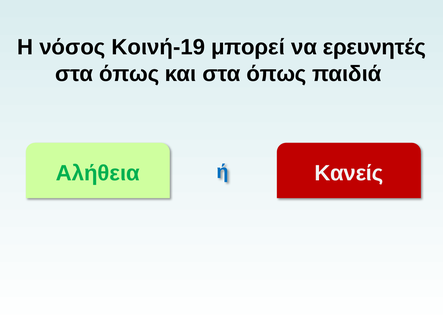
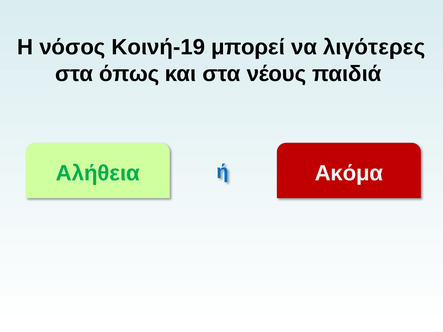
ερευνητές: ερευνητές -> λιγότερες
και στα όπως: όπως -> νέους
Κανείς: Κανείς -> Ακόμα
